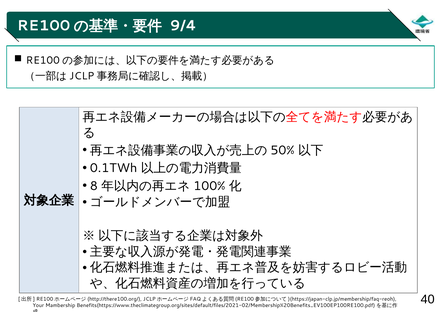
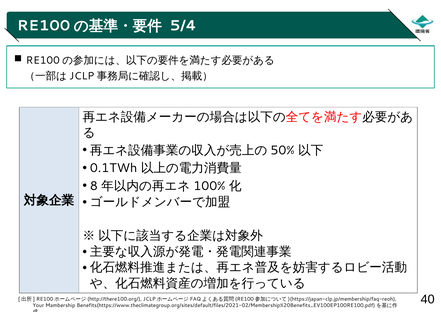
9/4: 9/4 -> 5/4
